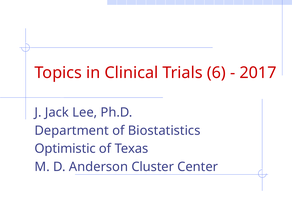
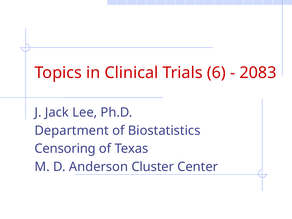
2017: 2017 -> 2083
Optimistic: Optimistic -> Censoring
